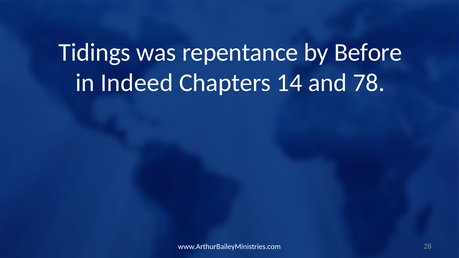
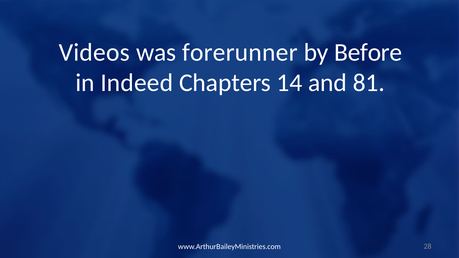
Tidings: Tidings -> Videos
repentance: repentance -> forerunner
78: 78 -> 81
